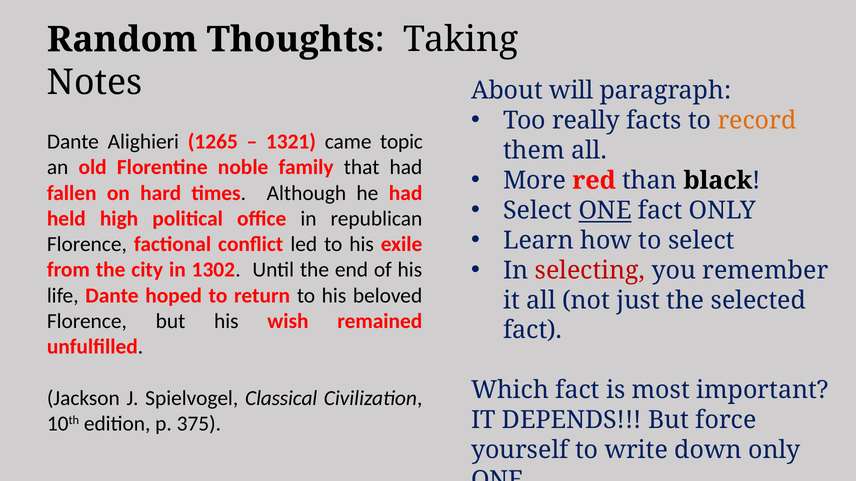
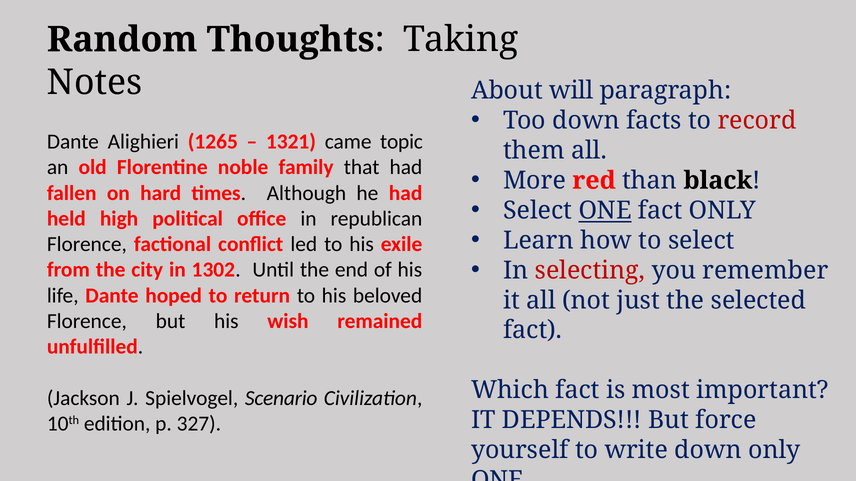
Too really: really -> down
record colour: orange -> red
Classical: Classical -> Scenario
375: 375 -> 327
